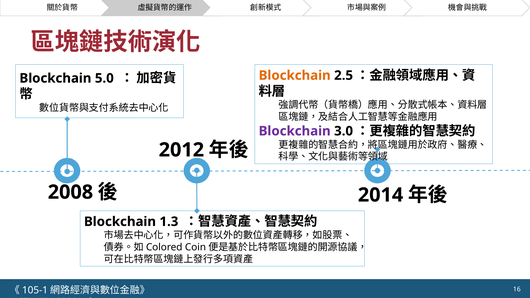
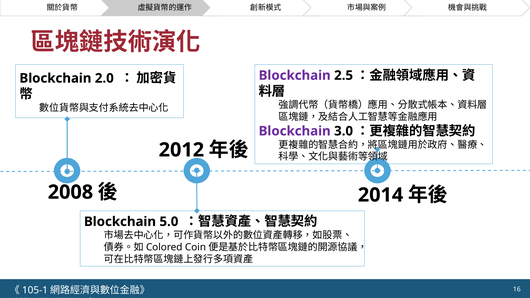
Blockchain at (295, 75) colour: orange -> purple
5.0: 5.0 -> 2.0
1.3: 1.3 -> 5.0
